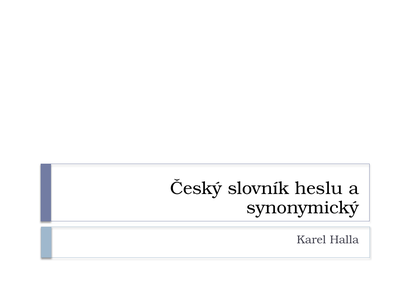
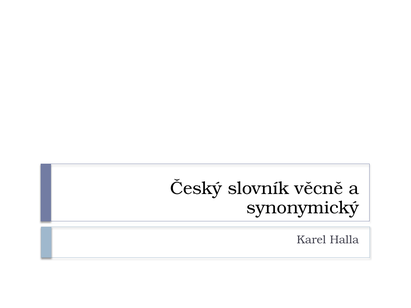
heslu: heslu -> věcně
